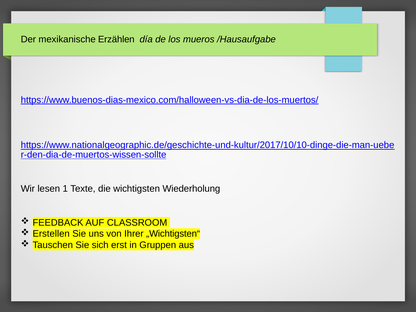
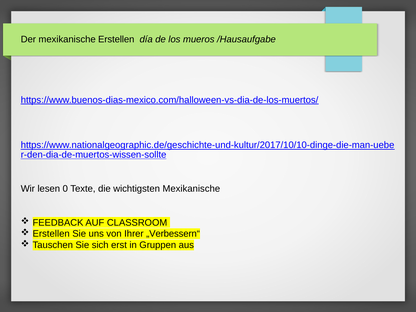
mexikanische Erzählen: Erzählen -> Erstellen
1: 1 -> 0
wichtigsten Wiederholung: Wiederholung -> Mexikanische
„Wichtigsten“: „Wichtigsten“ -> „Verbessern“
